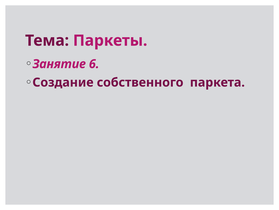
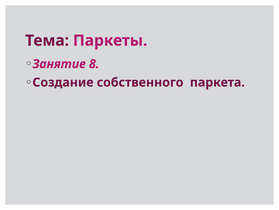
6: 6 -> 8
